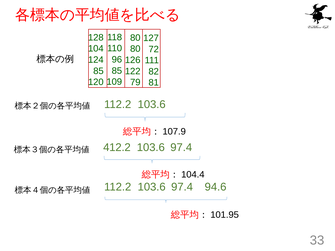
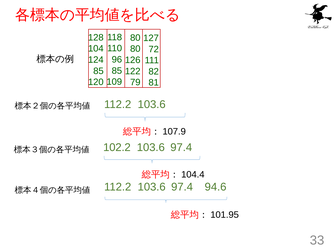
412.2: 412.2 -> 102.2
